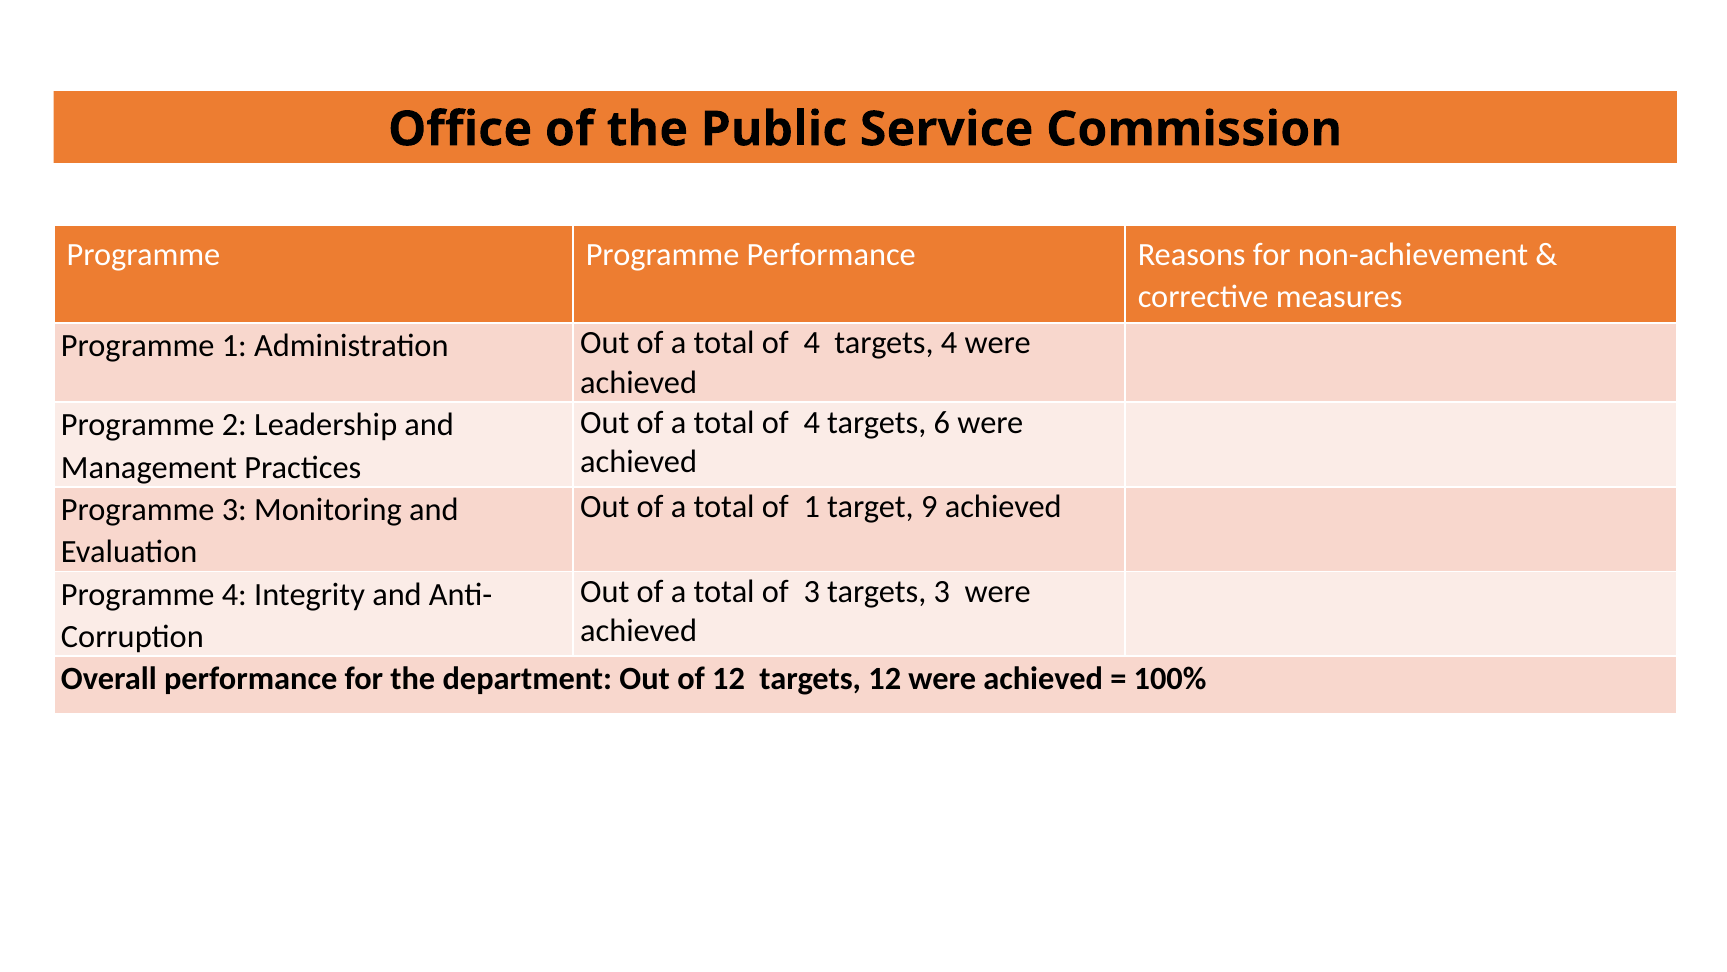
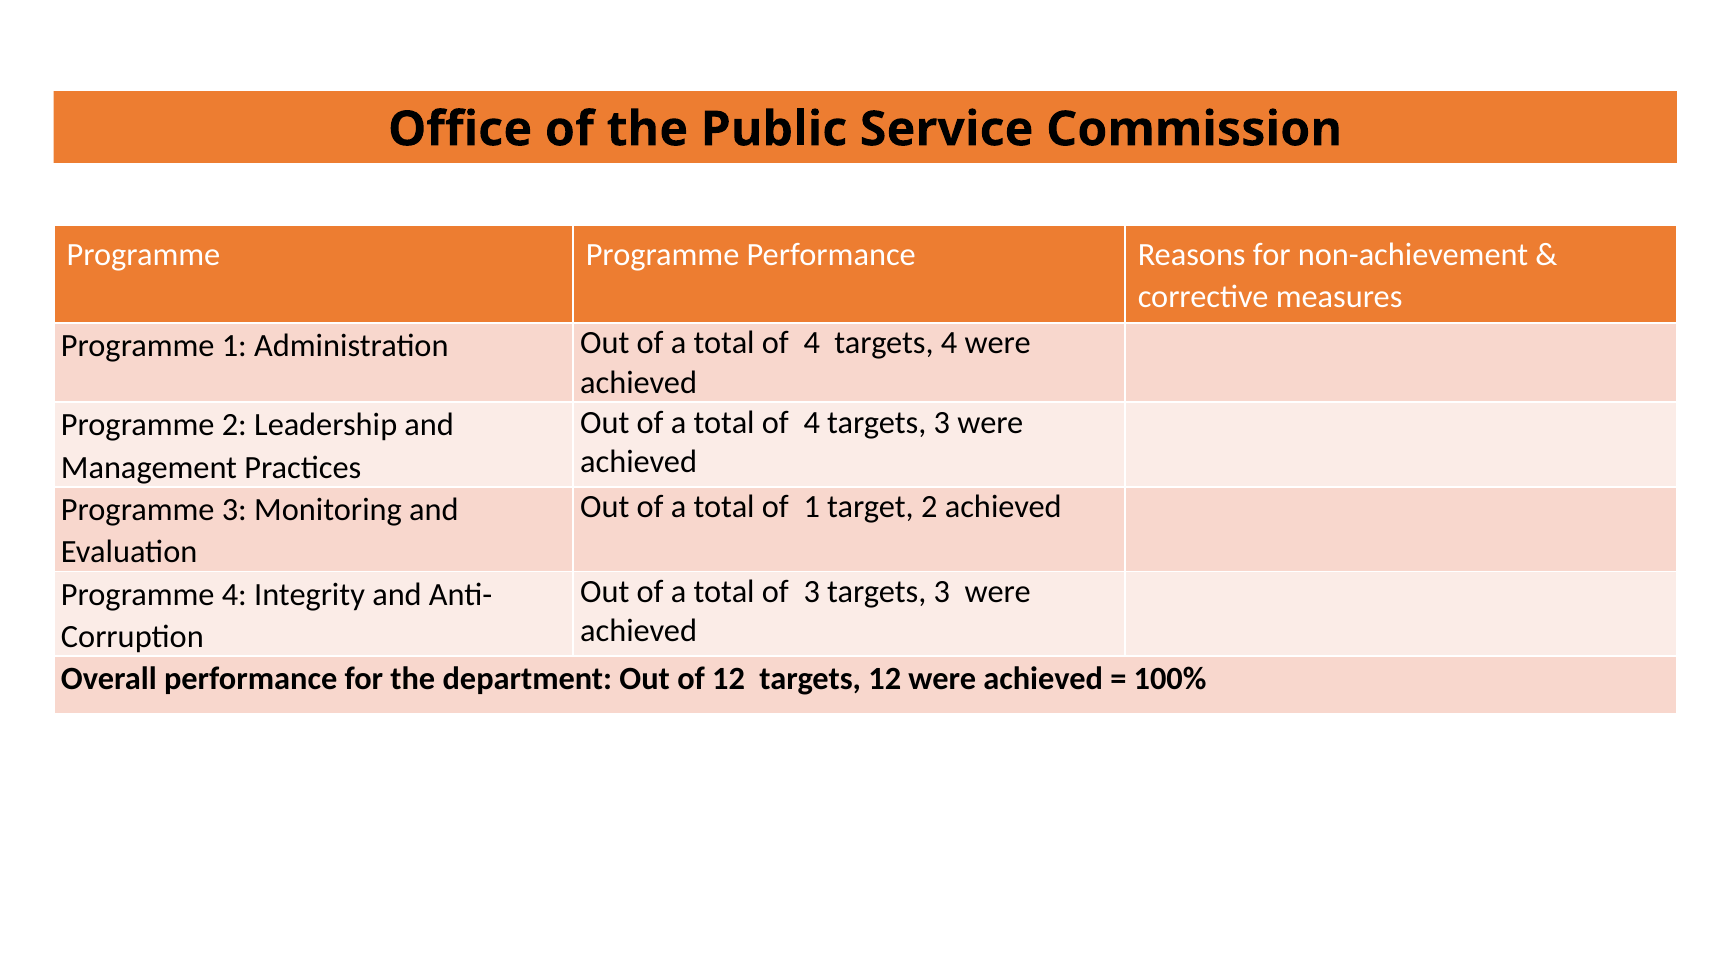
4 targets 6: 6 -> 3
target 9: 9 -> 2
